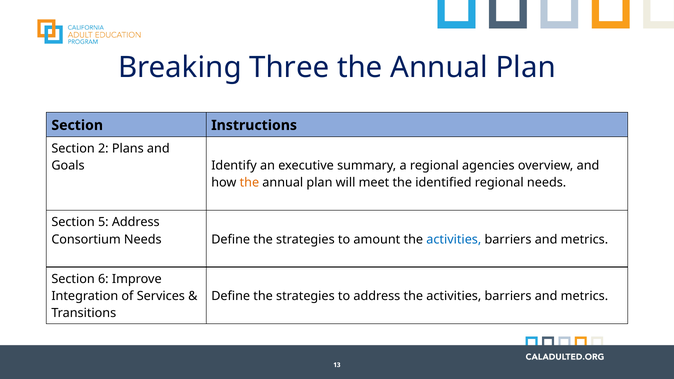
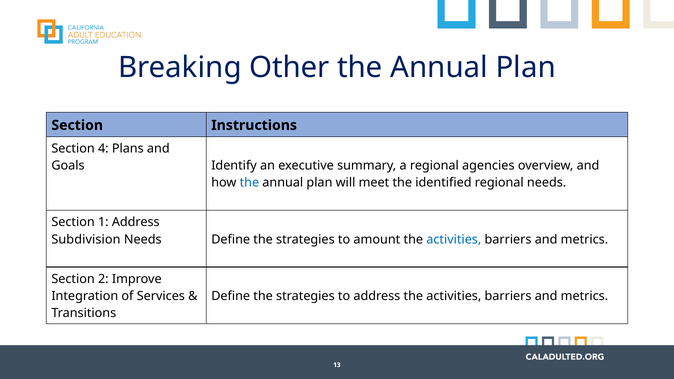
Three: Three -> Other
2: 2 -> 4
the at (249, 183) colour: orange -> blue
5: 5 -> 1
Consortium: Consortium -> Subdivision
6: 6 -> 2
